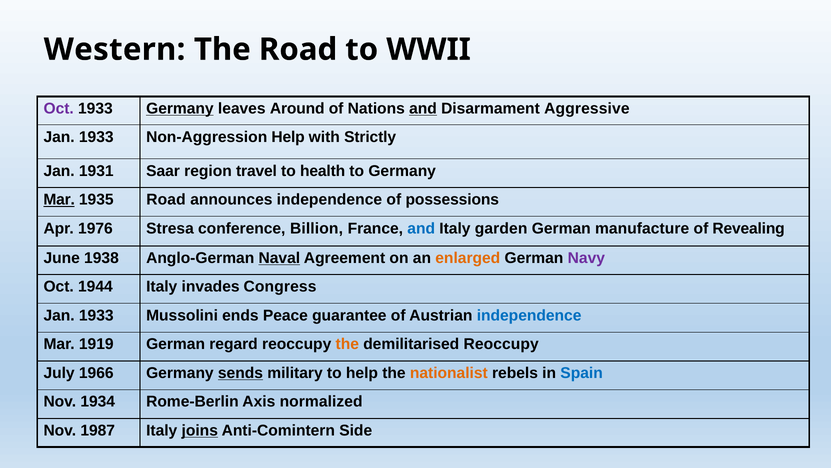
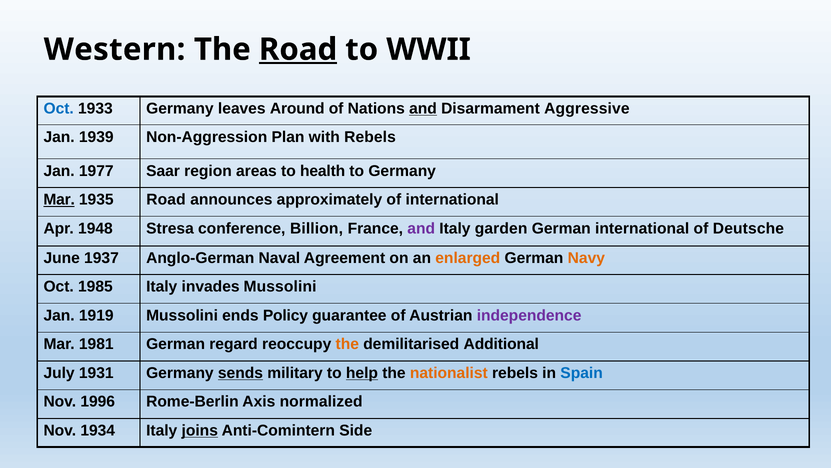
Road at (298, 49) underline: none -> present
Oct at (59, 108) colour: purple -> blue
Germany at (180, 108) underline: present -> none
1933 at (96, 137): 1933 -> 1939
Non-Aggression Help: Help -> Plan
with Strictly: Strictly -> Rebels
1931: 1931 -> 1977
travel: travel -> areas
announces independence: independence -> approximately
of possessions: possessions -> international
1976: 1976 -> 1948
and at (421, 228) colour: blue -> purple
German manufacture: manufacture -> international
Revealing: Revealing -> Deutsche
1938: 1938 -> 1937
Naval underline: present -> none
Navy colour: purple -> orange
1944: 1944 -> 1985
invades Congress: Congress -> Mussolini
1933 at (96, 315): 1933 -> 1919
Peace: Peace -> Policy
independence at (529, 315) colour: blue -> purple
1919: 1919 -> 1981
demilitarised Reoccupy: Reoccupy -> Additional
1966: 1966 -> 1931
help at (362, 373) underline: none -> present
1934: 1934 -> 1996
1987: 1987 -> 1934
